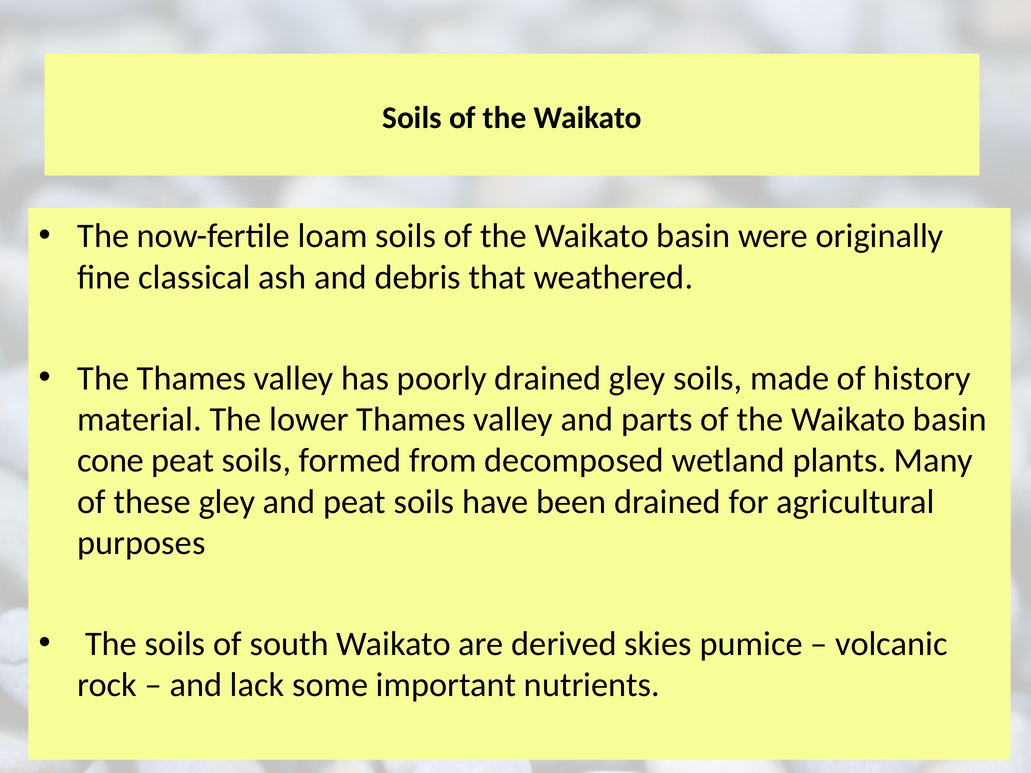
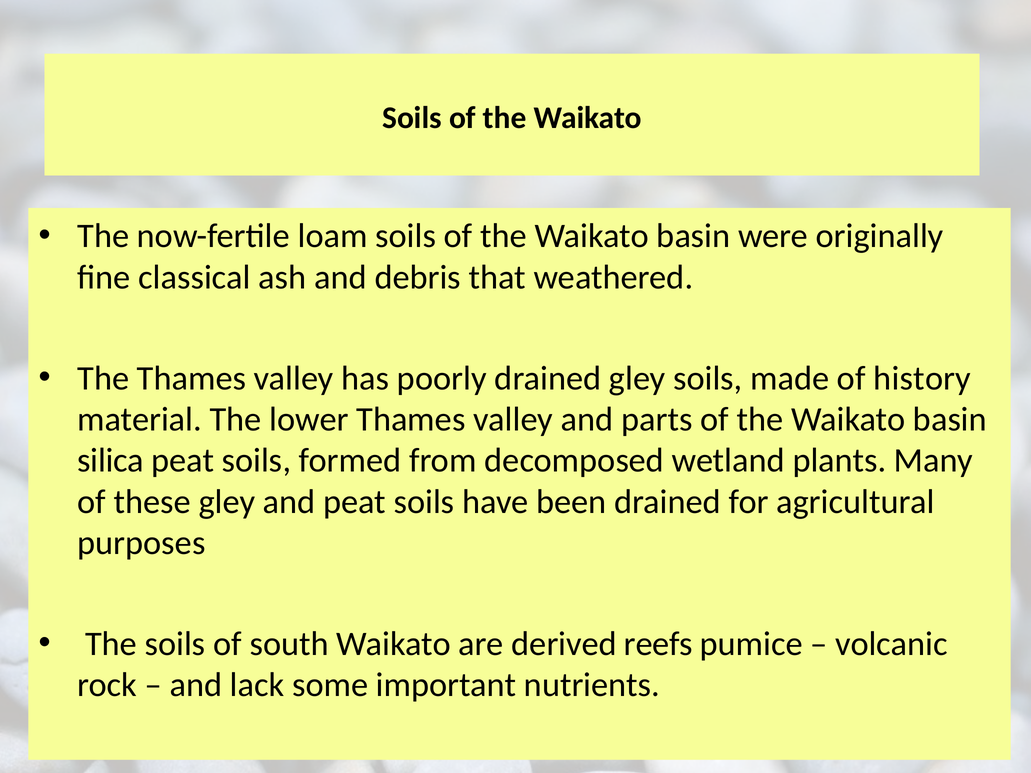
cone: cone -> silica
skies: skies -> reefs
